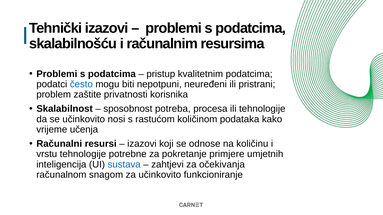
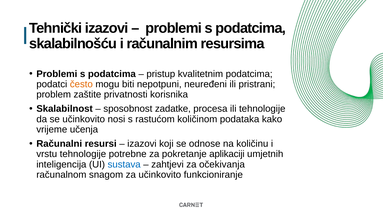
često colour: blue -> orange
potreba: potreba -> zadatke
primjere: primjere -> aplikaciji
